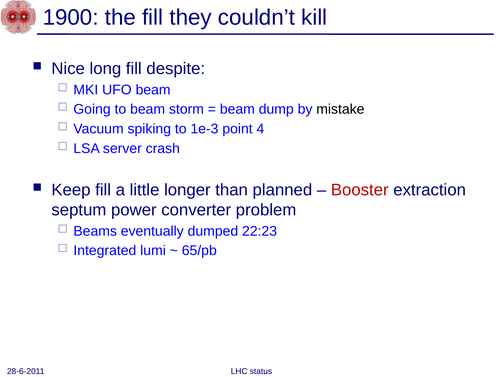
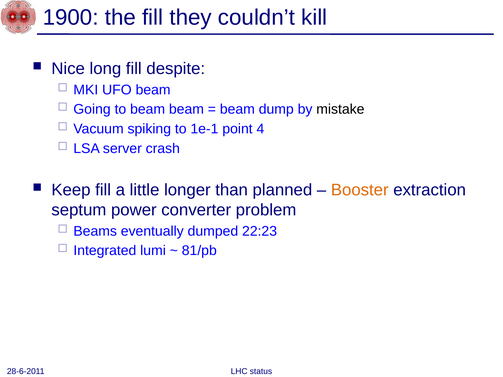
beam storm: storm -> beam
1e-3: 1e-3 -> 1e-1
Booster colour: red -> orange
65/pb: 65/pb -> 81/pb
